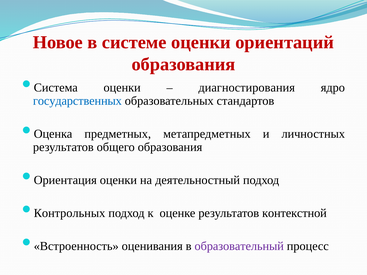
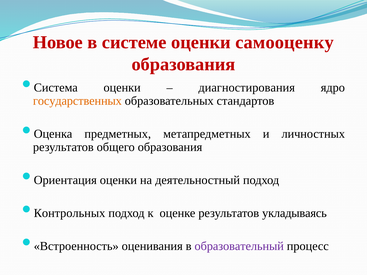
ориентаций: ориентаций -> самооценку
государственных colour: blue -> orange
контекстной: контекстной -> укладываясь
